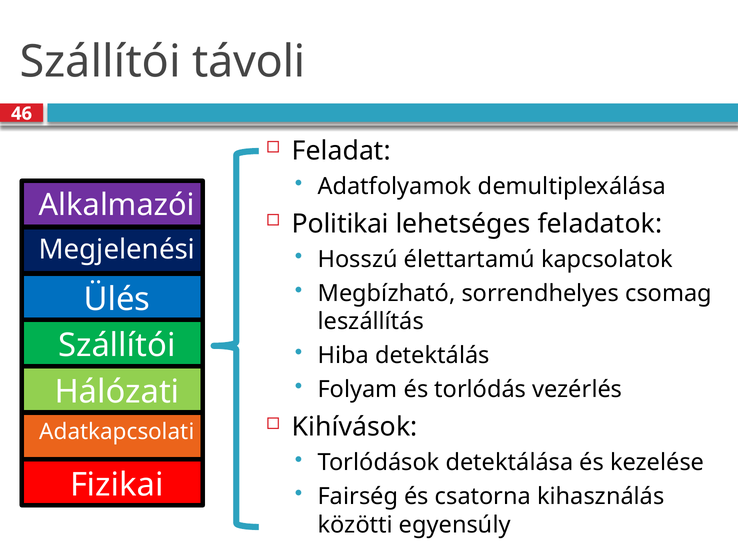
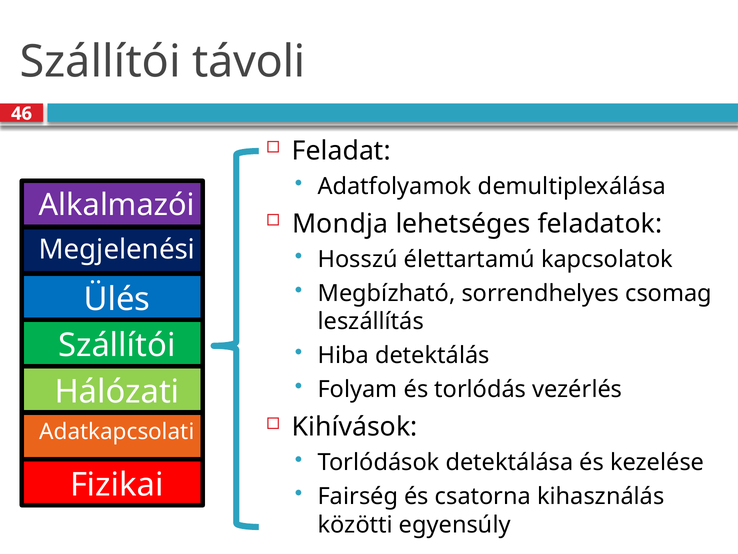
Politikai: Politikai -> Mondja
